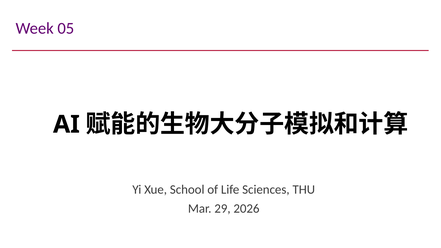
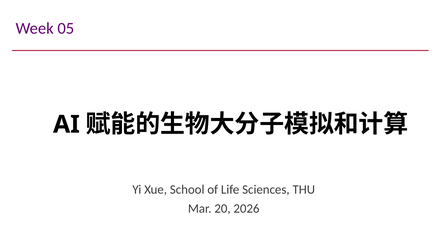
29: 29 -> 20
